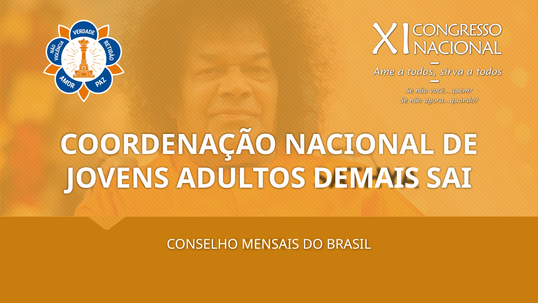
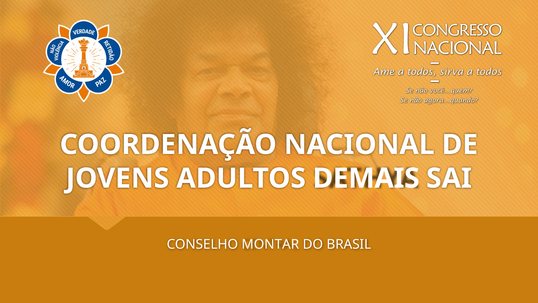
MENSAIS: MENSAIS -> MONTAR
